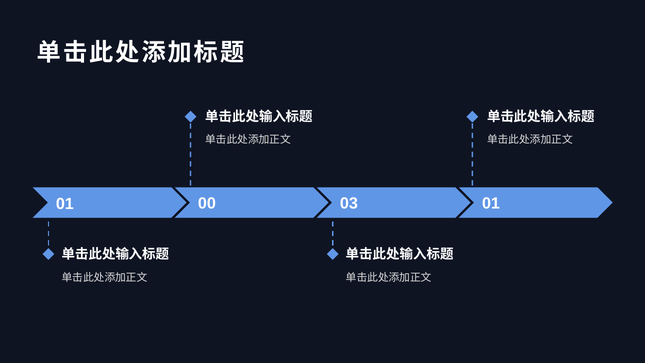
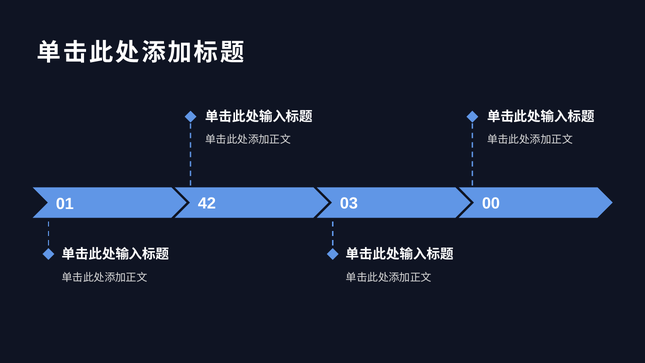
00: 00 -> 42
03 01: 01 -> 00
